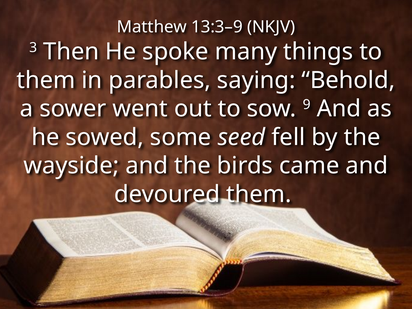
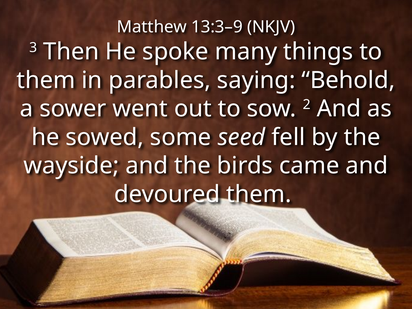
9: 9 -> 2
